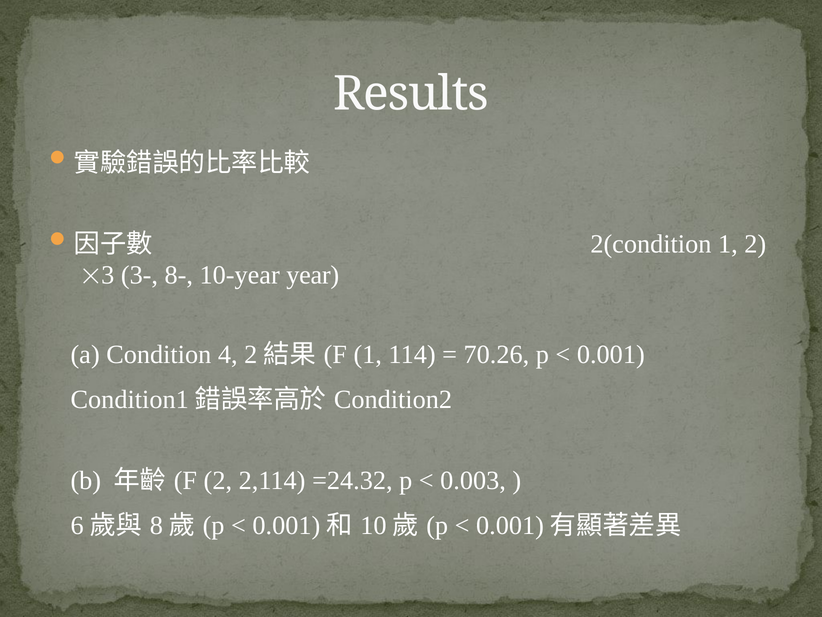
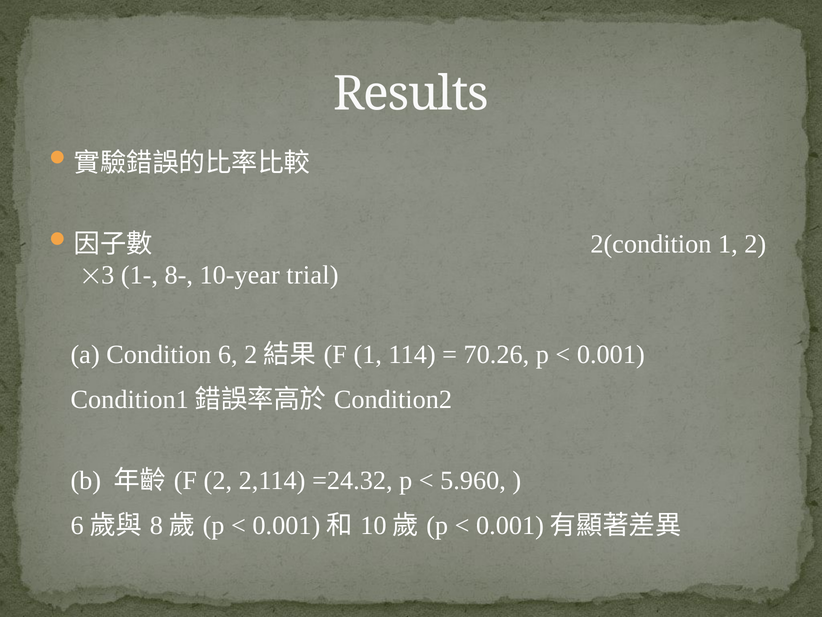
3-: 3- -> 1-
year: year -> trial
4: 4 -> 6
0.003: 0.003 -> 5.960
